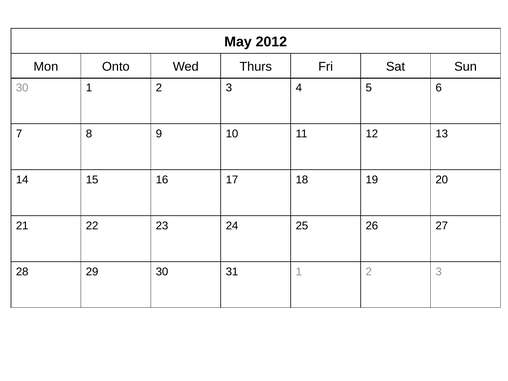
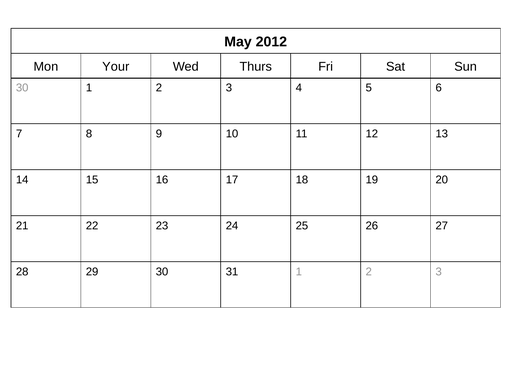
Onto: Onto -> Your
